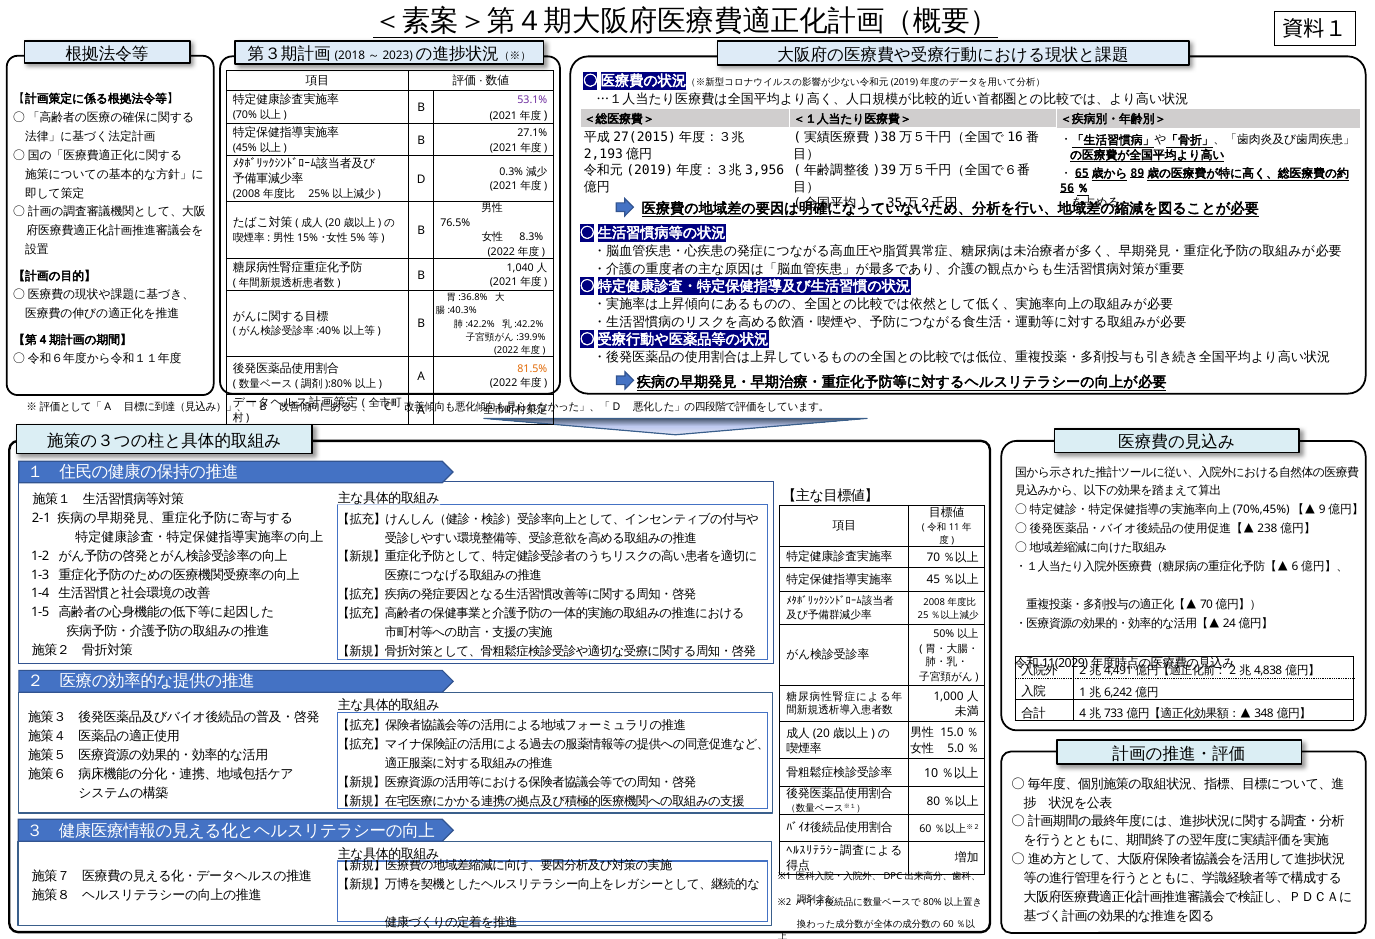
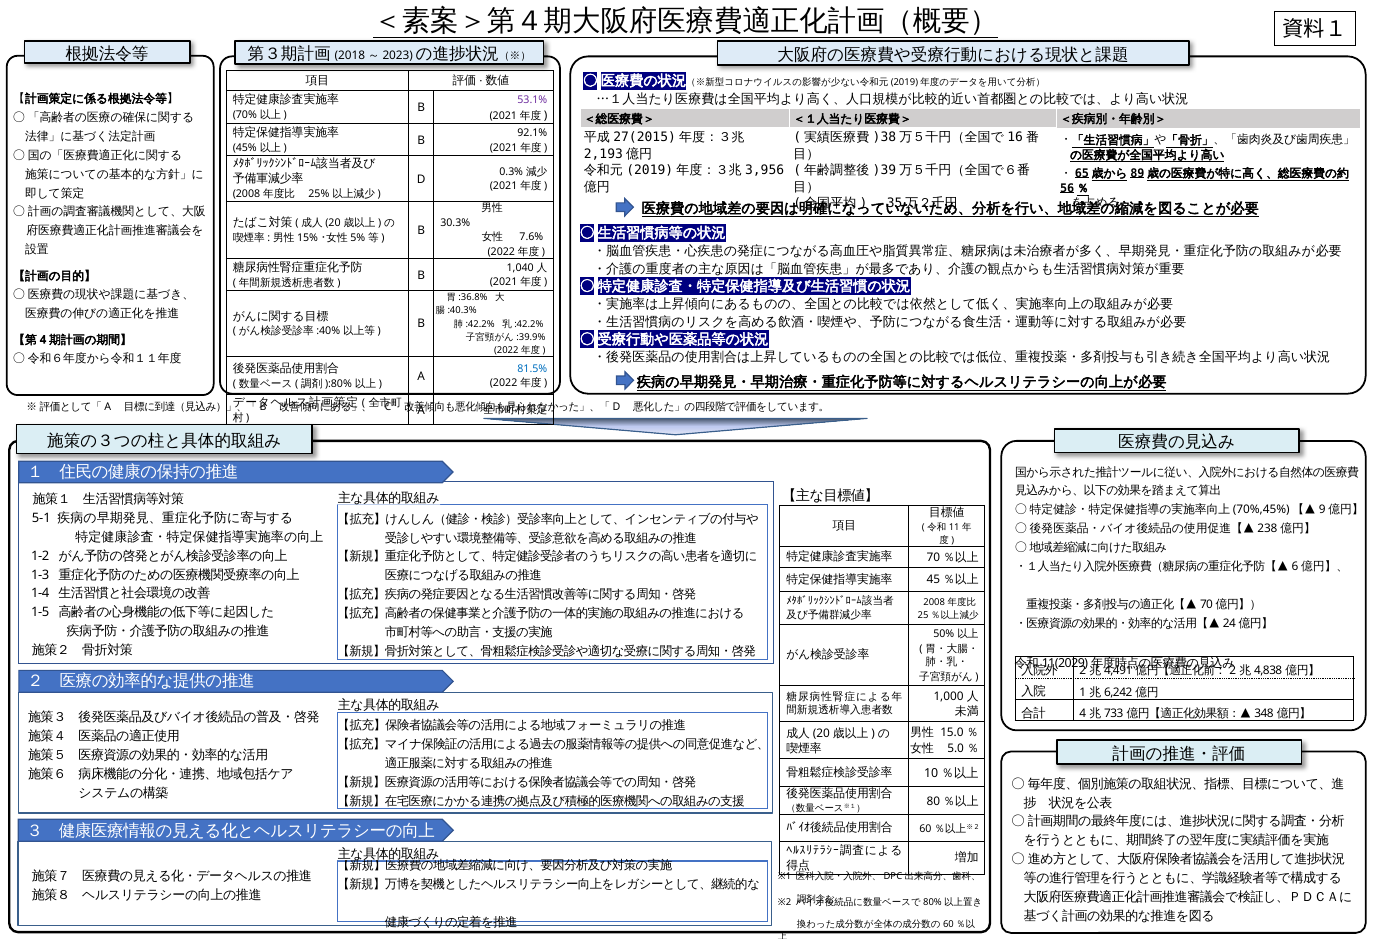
27.1%: 27.1% -> 92.1%
76.5%: 76.5% -> 30.3%
8.3%: 8.3% -> 7.6%
81.5% colour: orange -> blue
2-1: 2-1 -> 5-1
